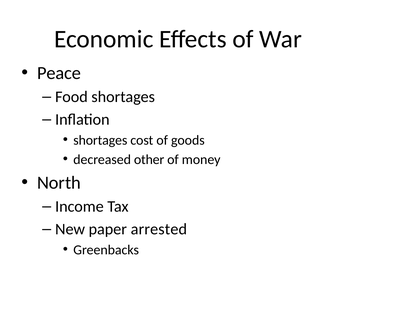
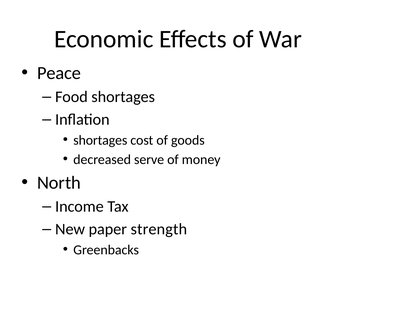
other: other -> serve
arrested: arrested -> strength
